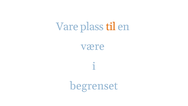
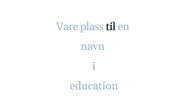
til colour: orange -> black
være: være -> navn
begrenset: begrenset -> education
